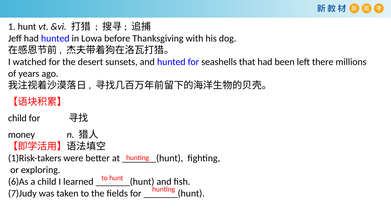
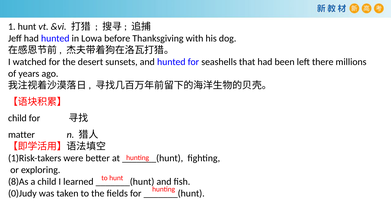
money: money -> matter
6)As: 6)As -> 8)As
7)Judy: 7)Judy -> 0)Judy
